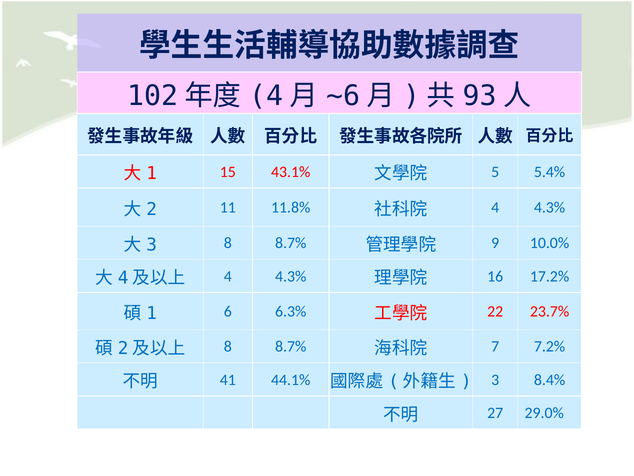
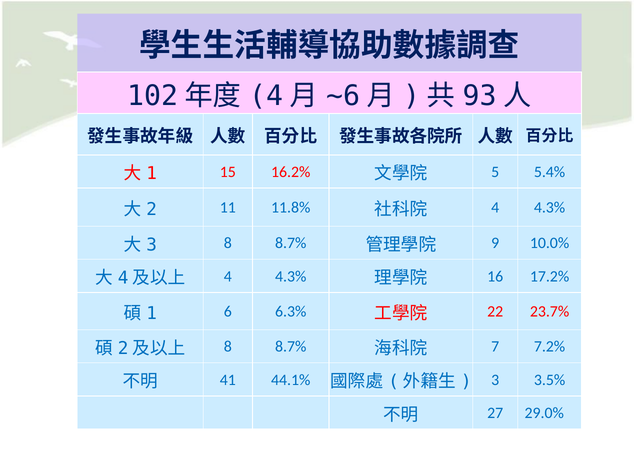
43.1%: 43.1% -> 16.2%
8.4%: 8.4% -> 3.5%
